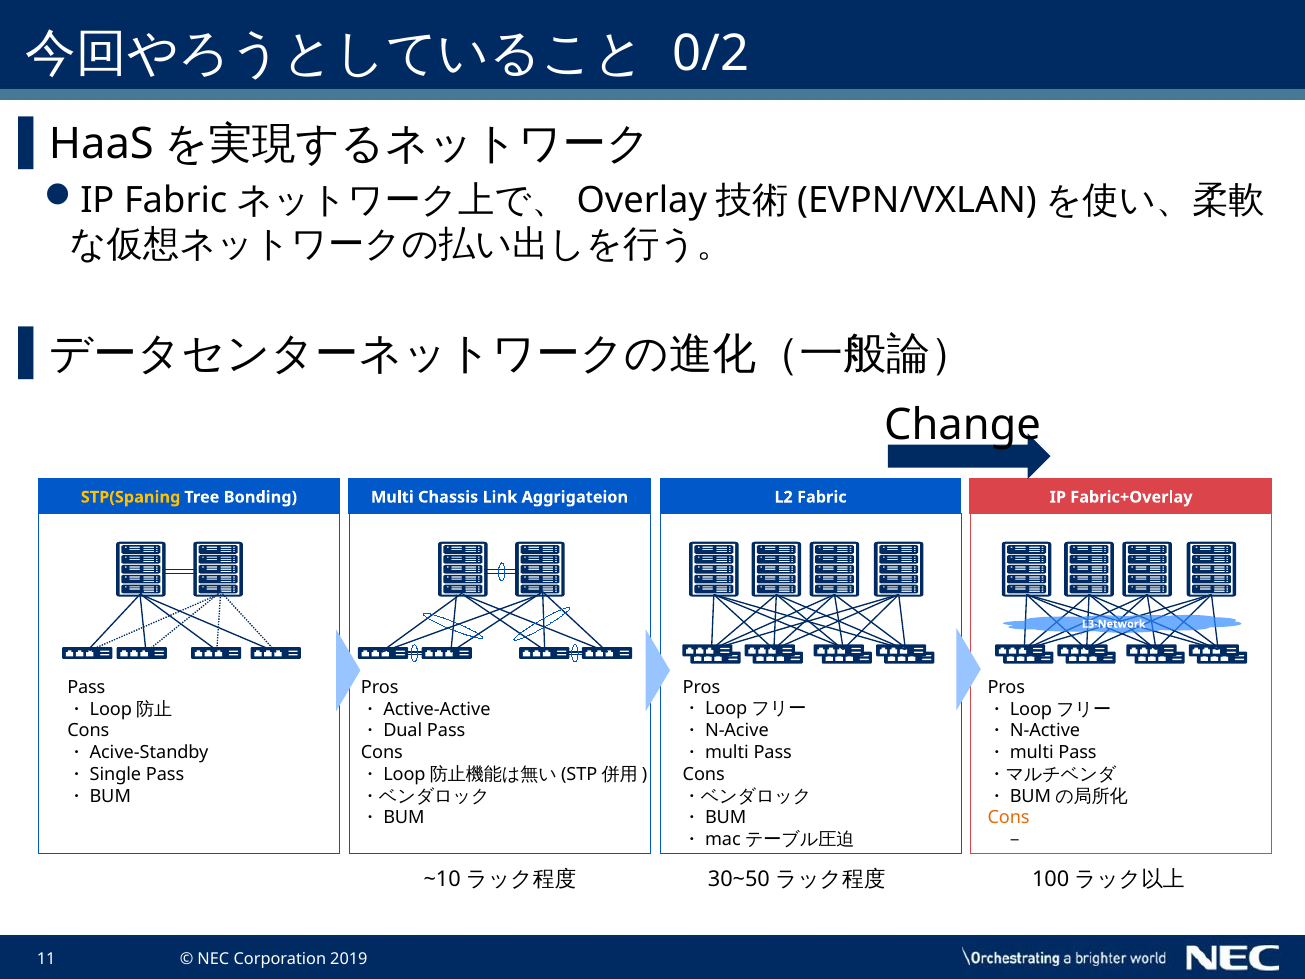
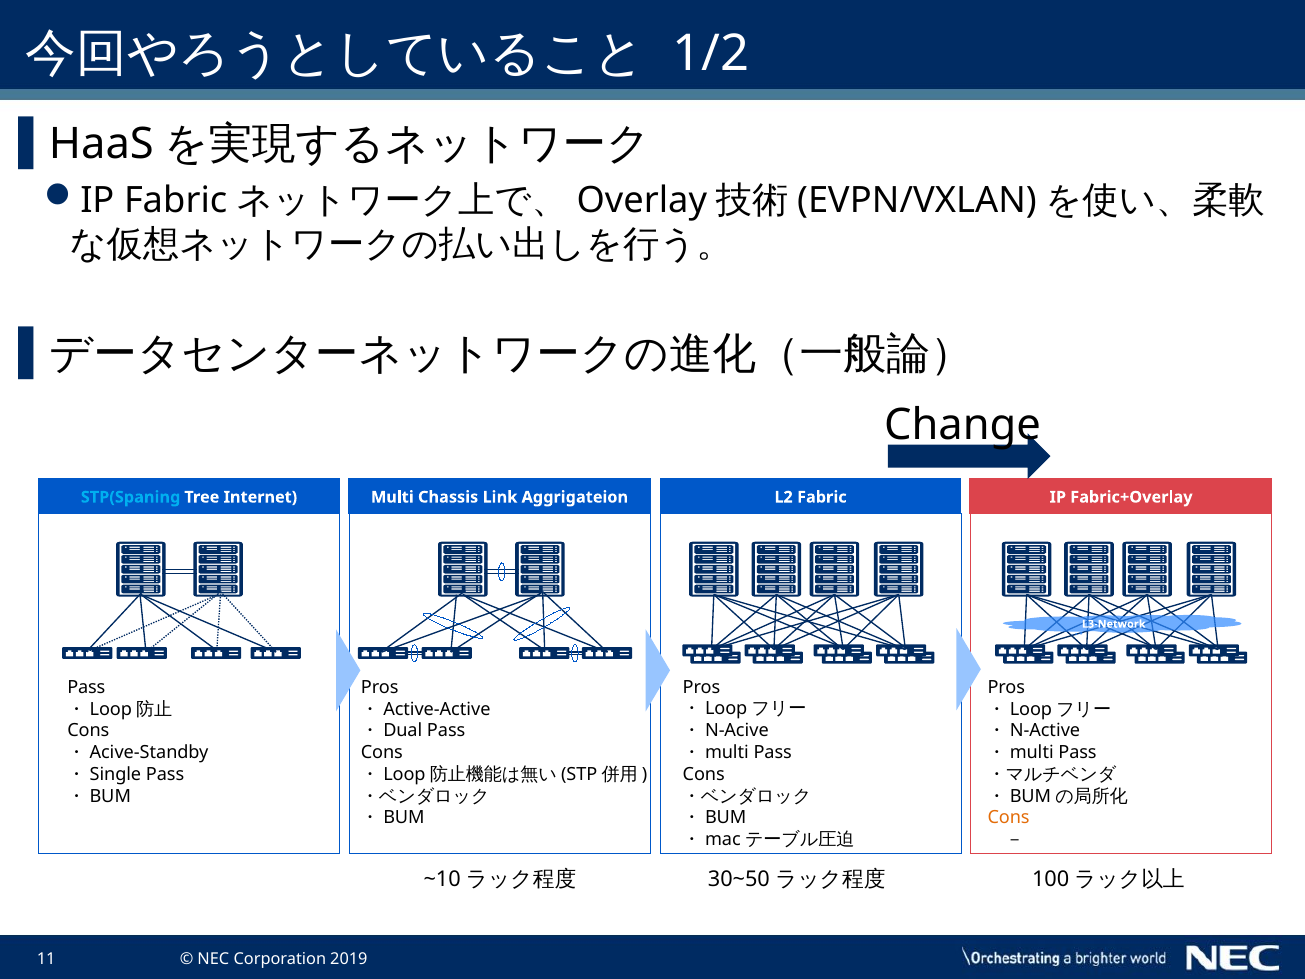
0/2: 0/2 -> 1/2
STP(Spaning colour: yellow -> light blue
Bonding: Bonding -> Internet
